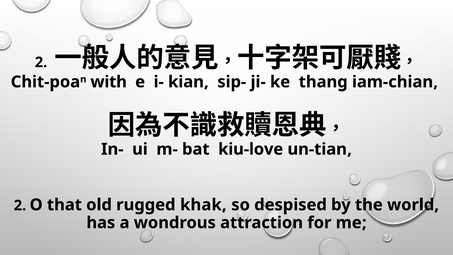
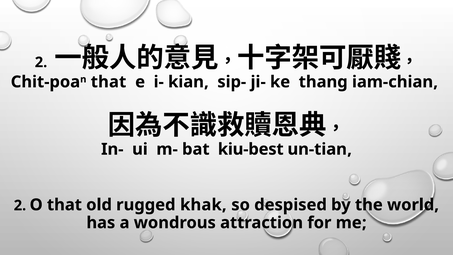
with at (109, 82): with -> that
kiu-love: kiu-love -> kiu-best
